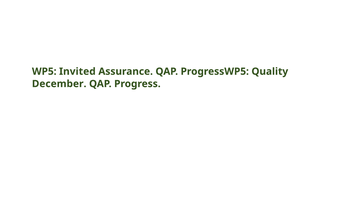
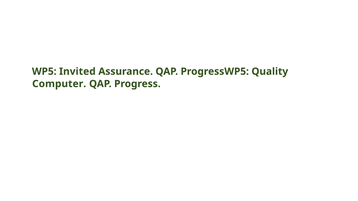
December: December -> Computer
